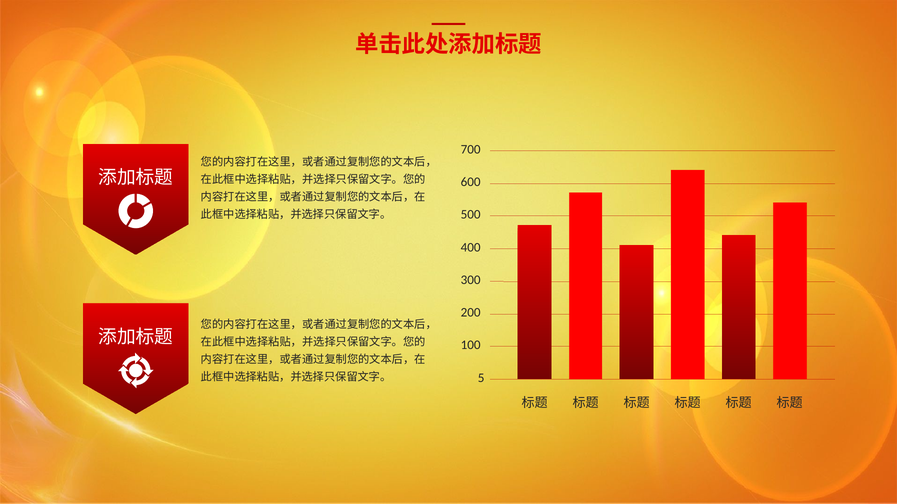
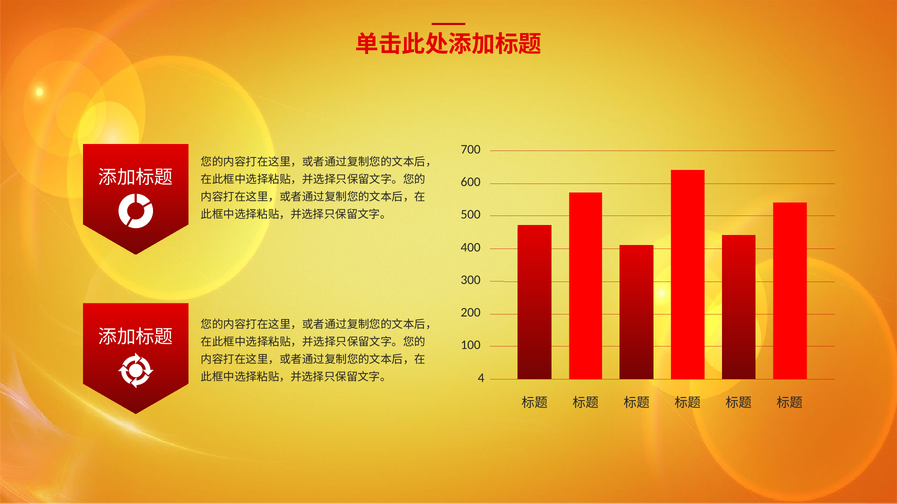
5: 5 -> 4
